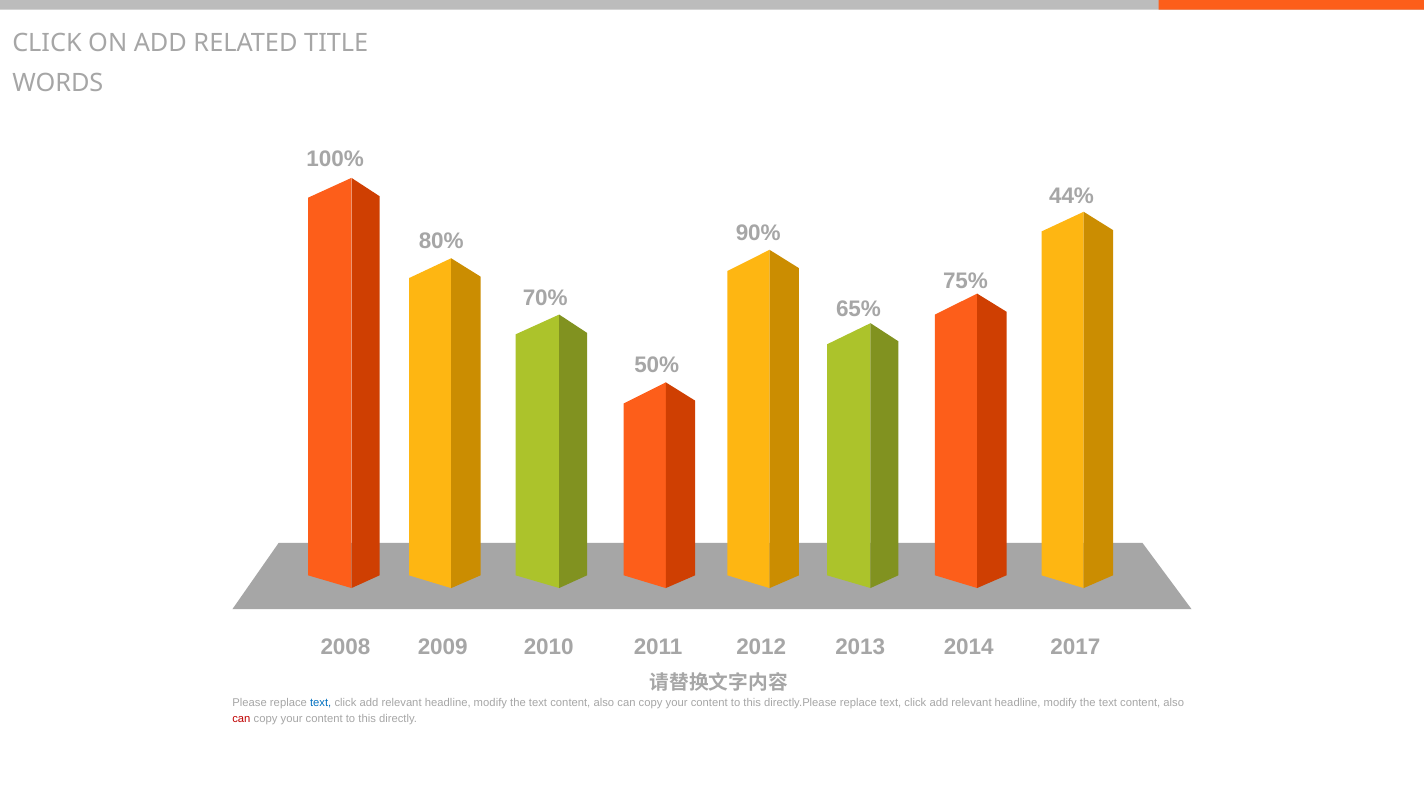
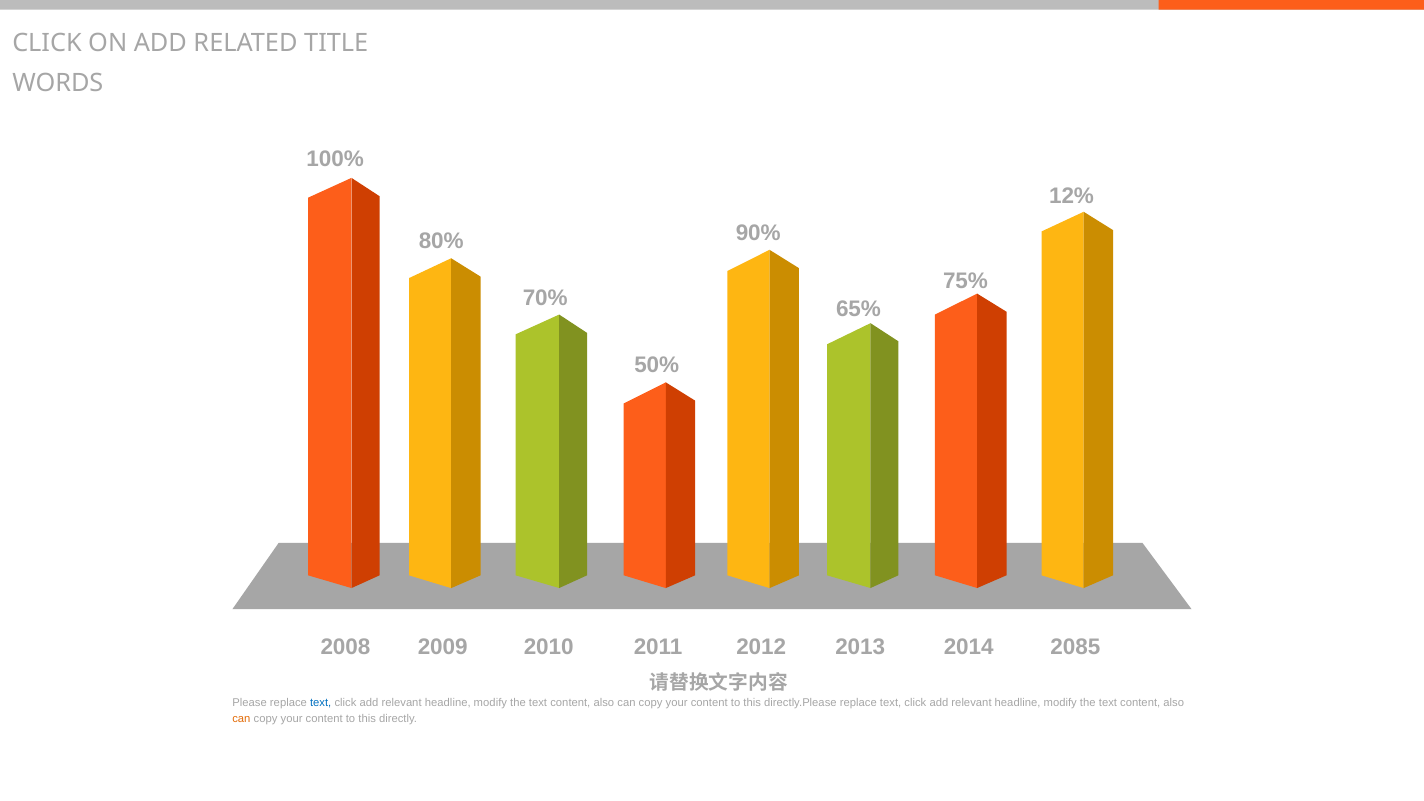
44%: 44% -> 12%
2017: 2017 -> 2085
can at (241, 719) colour: red -> orange
